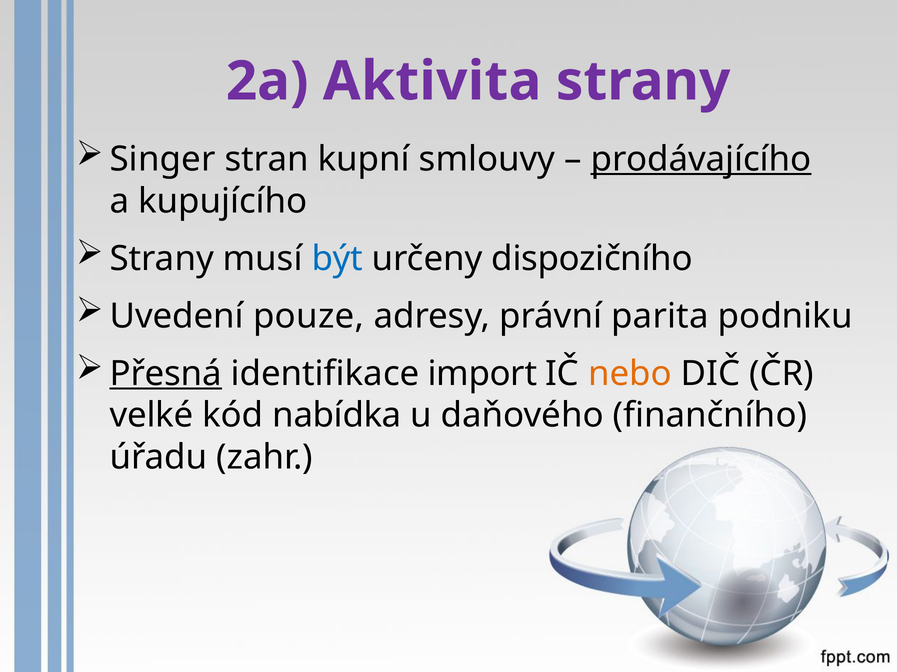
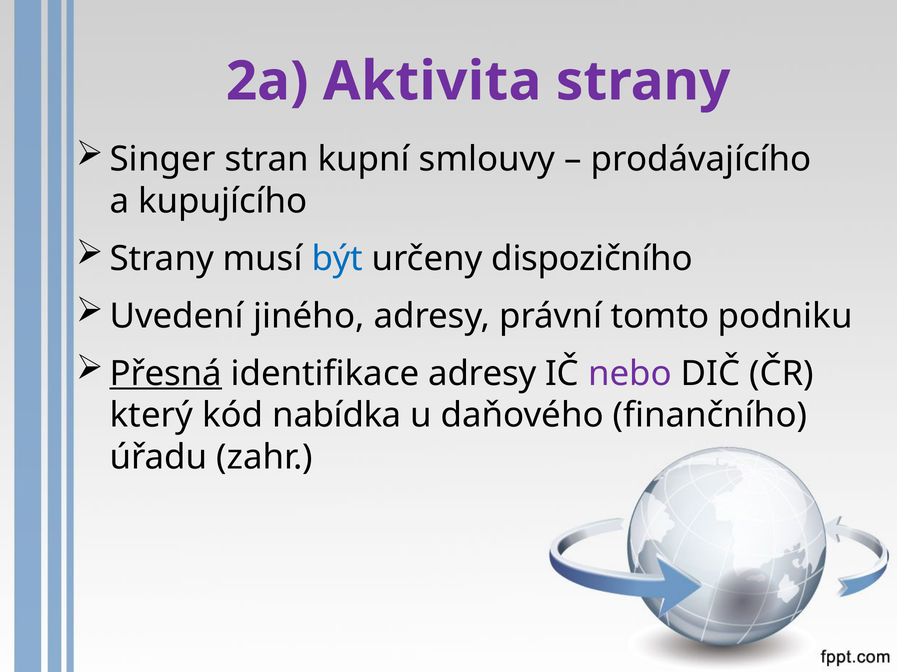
prodávajícího underline: present -> none
pouze: pouze -> jiného
parita: parita -> tomto
identifikace import: import -> adresy
nebo colour: orange -> purple
velké: velké -> který
